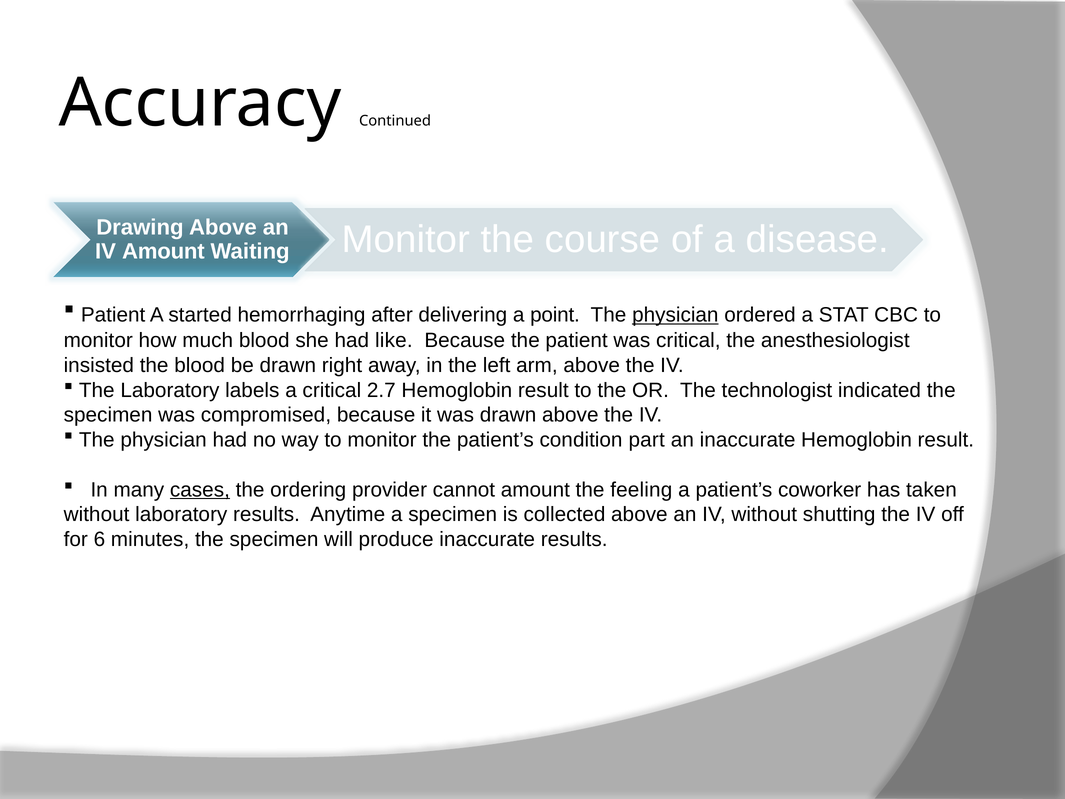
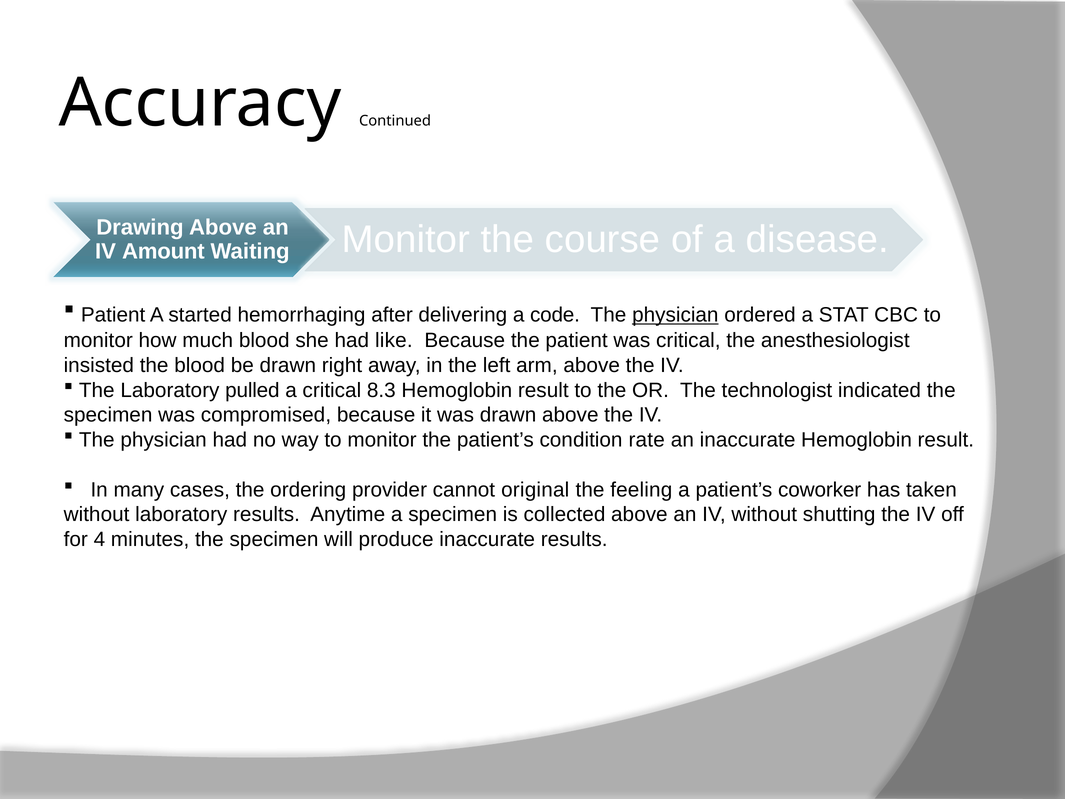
point: point -> code
labels: labels -> pulled
2.7: 2.7 -> 8.3
part: part -> rate
cases underline: present -> none
cannot amount: amount -> original
6: 6 -> 4
